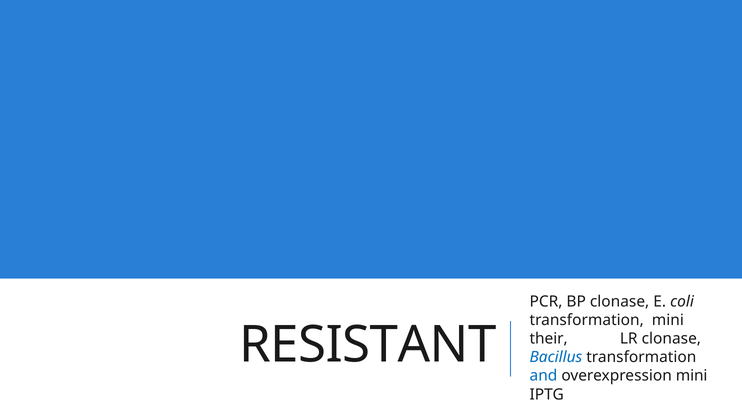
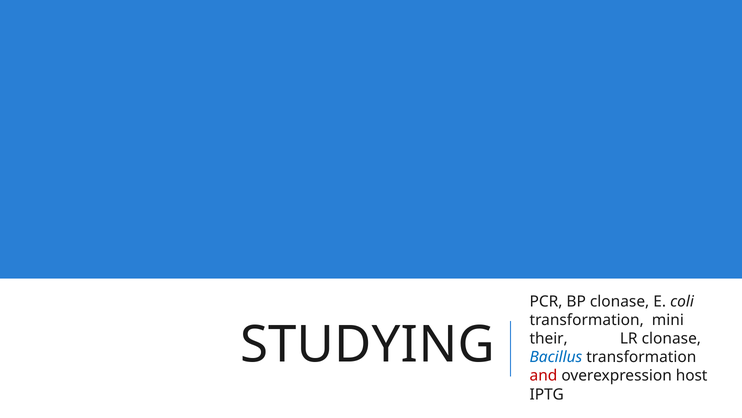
RESISTANT: RESISTANT -> STUDYING
and colour: blue -> red
overexpression mini: mini -> host
